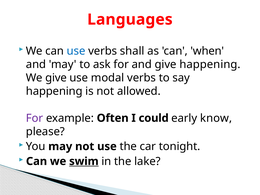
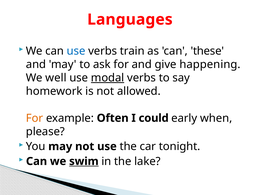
shall: shall -> train
when: when -> these
We give: give -> well
modal underline: none -> present
happening at (54, 91): happening -> homework
For at (35, 118) colour: purple -> orange
know: know -> when
